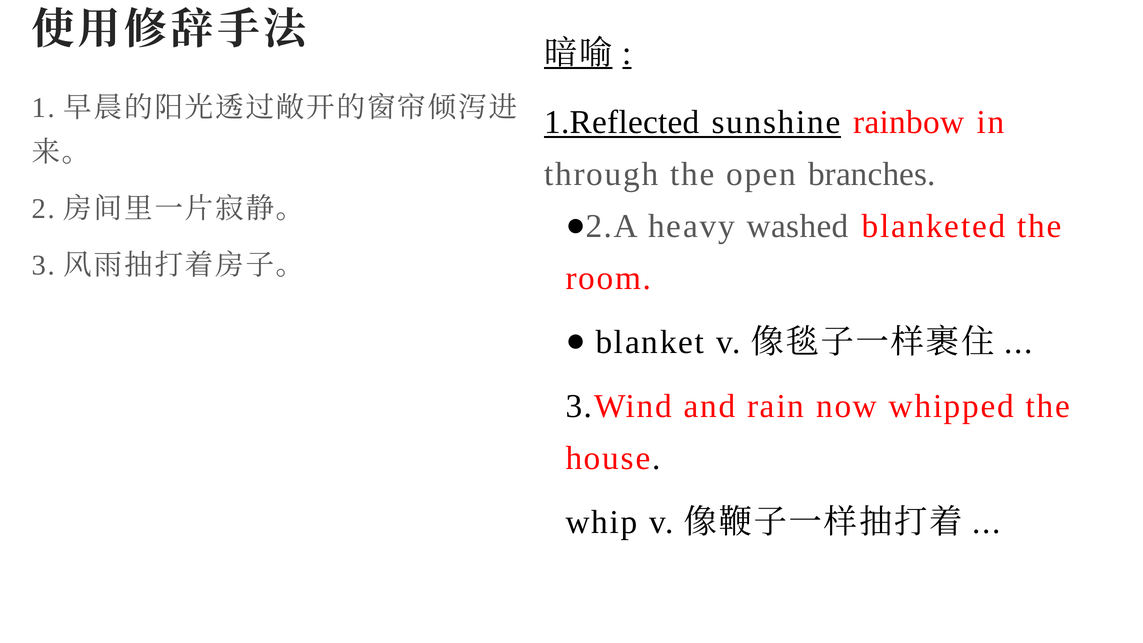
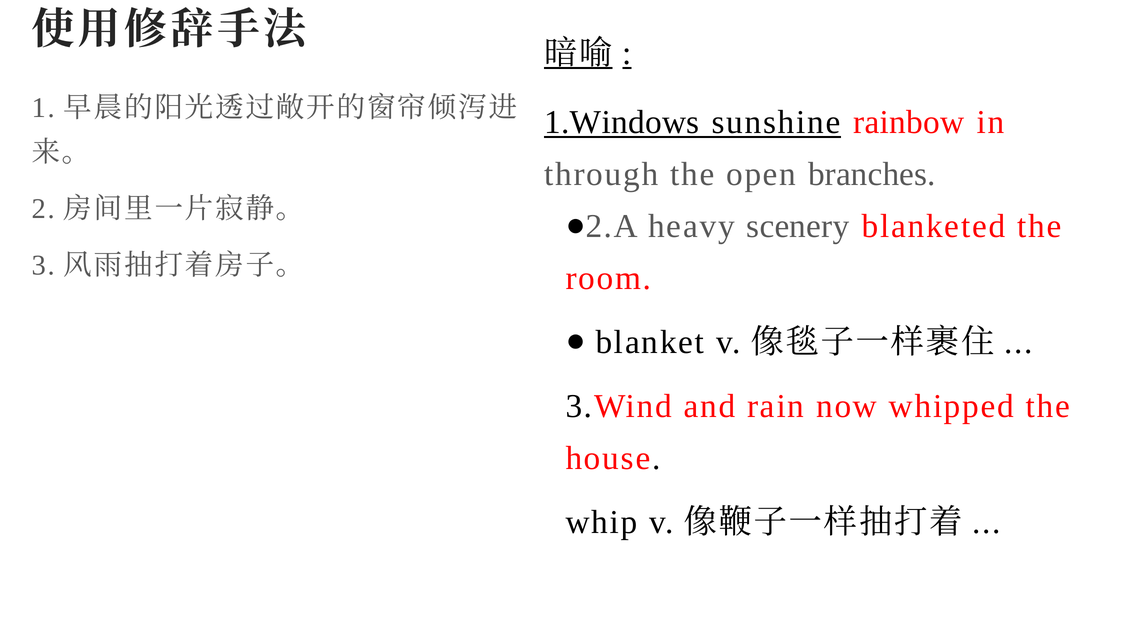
1.Reflected: 1.Reflected -> 1.Windows
washed: washed -> scenery
